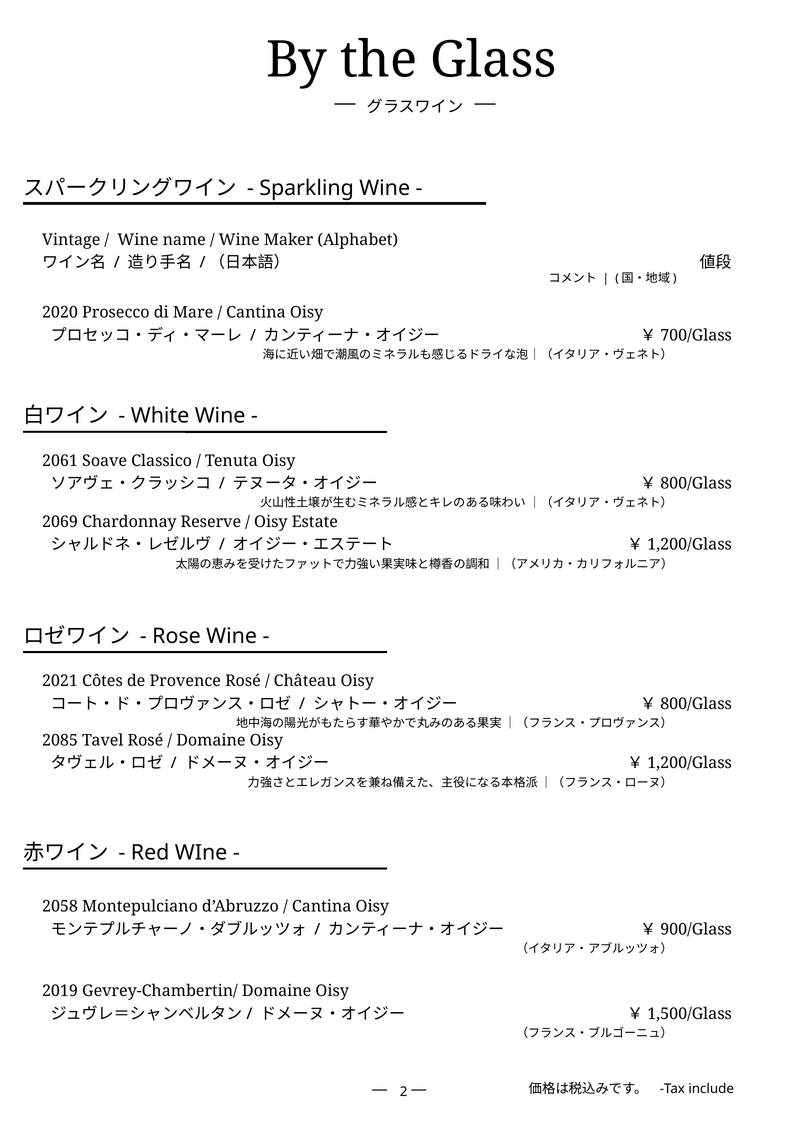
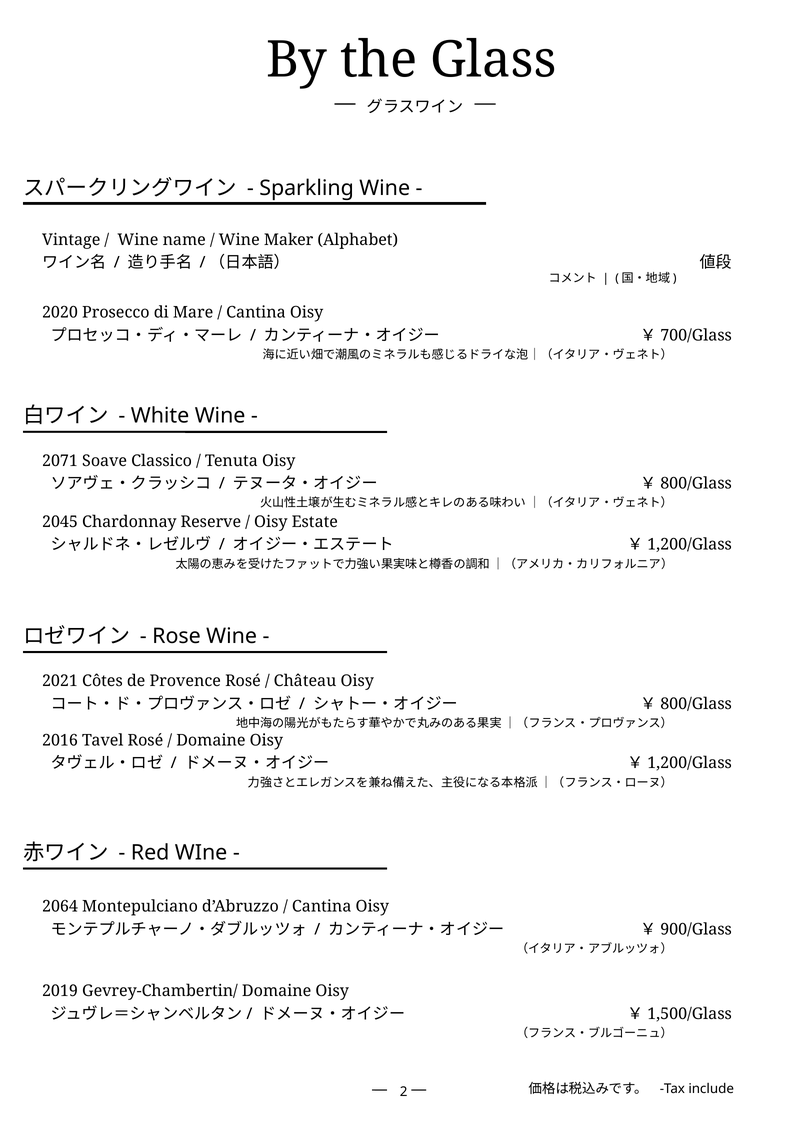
2061: 2061 -> 2071
2069: 2069 -> 2045
2085: 2085 -> 2016
2058: 2058 -> 2064
